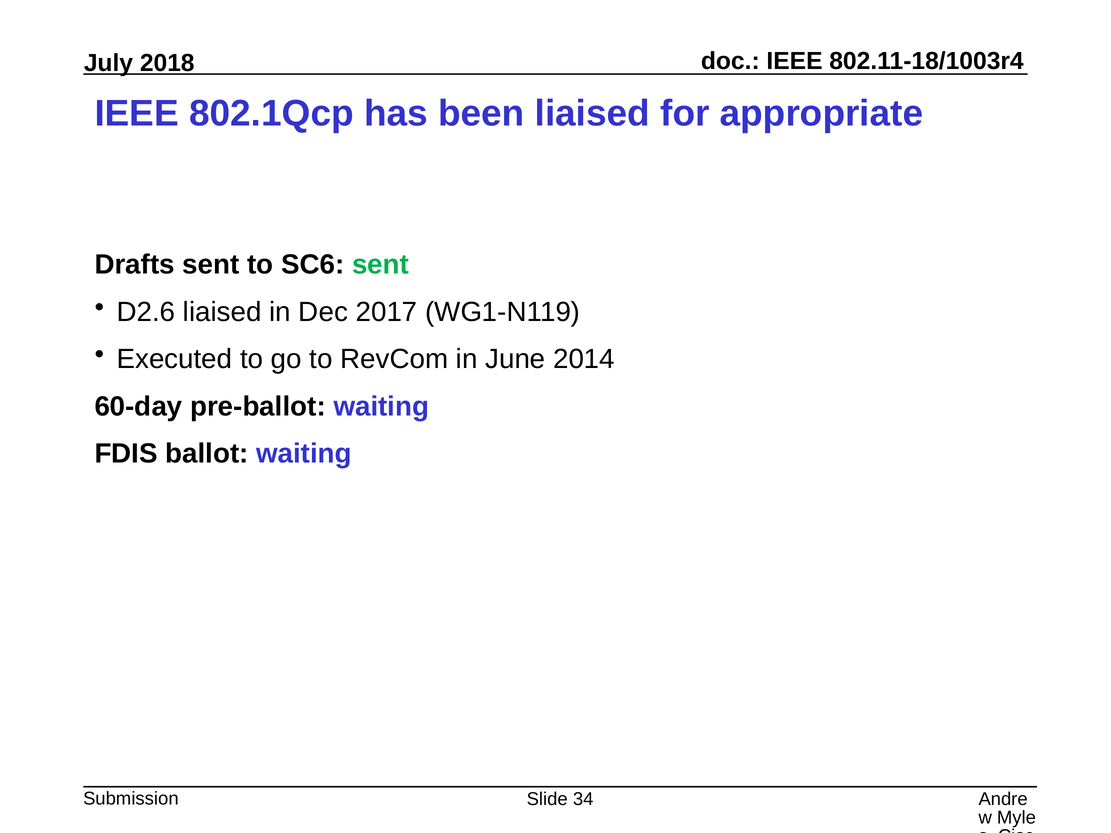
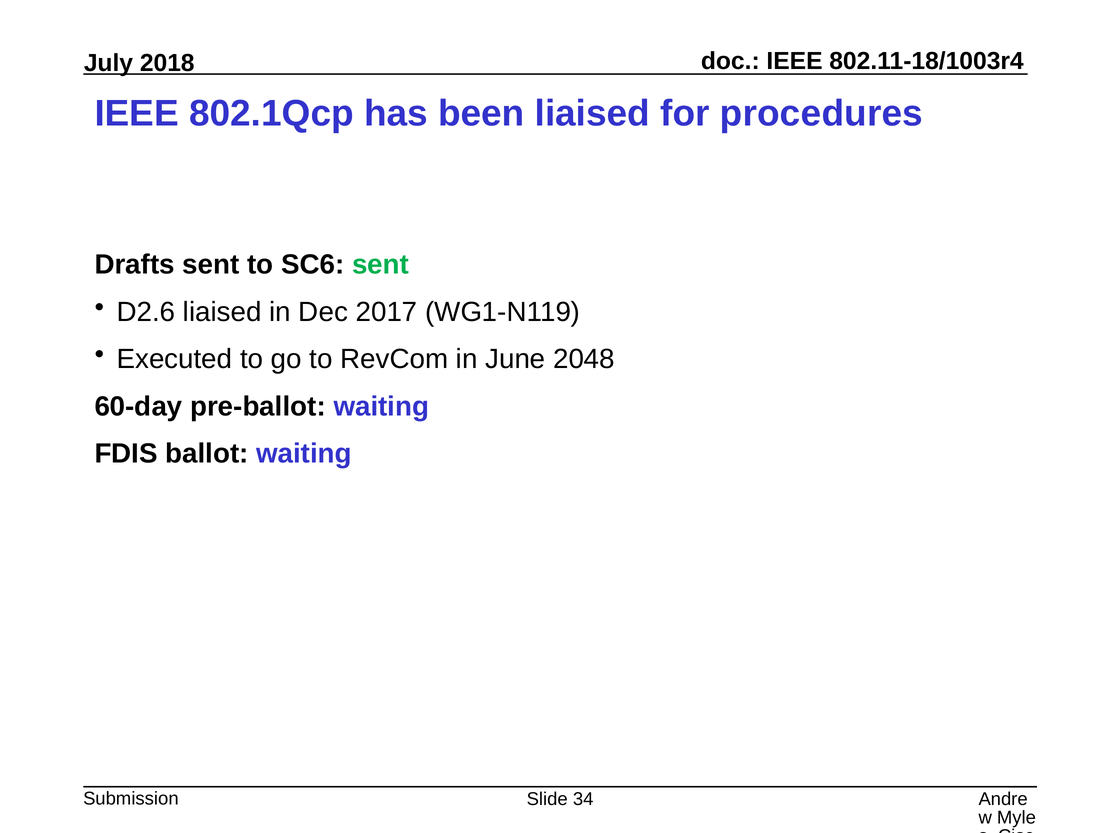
appropriate: appropriate -> procedures
2014: 2014 -> 2048
